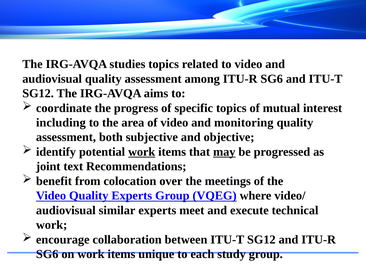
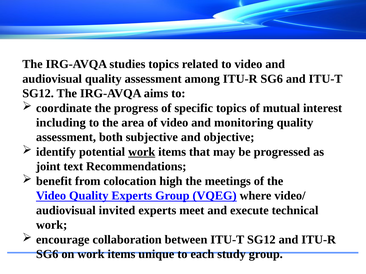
may underline: present -> none
over: over -> high
similar: similar -> invited
